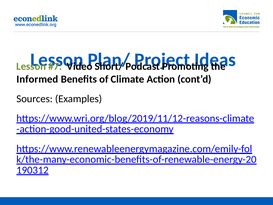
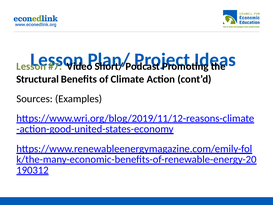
Informed: Informed -> Structural
